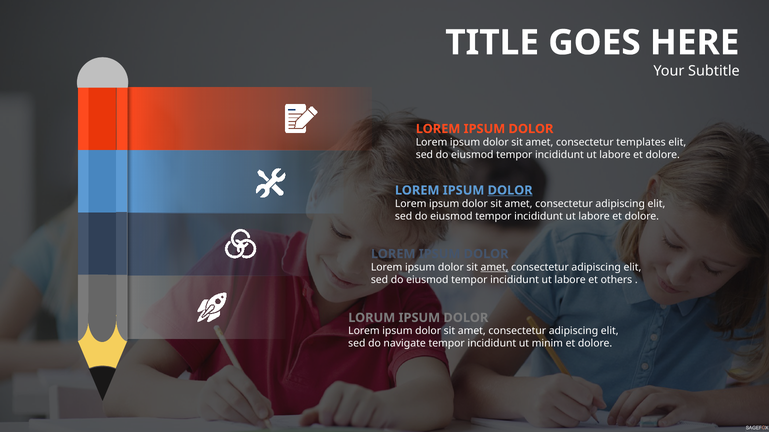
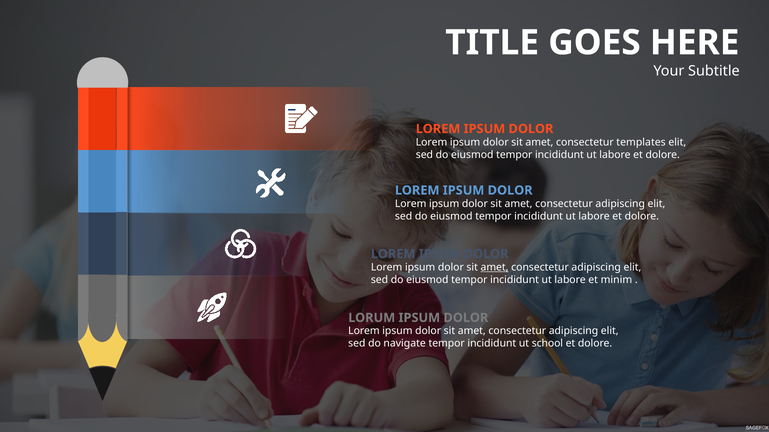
DOLOR at (510, 191) underline: present -> none
others: others -> minim
minim: minim -> school
